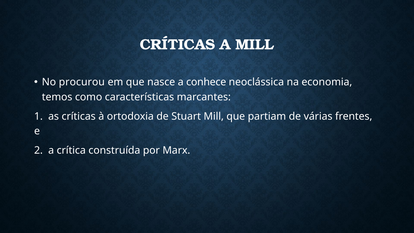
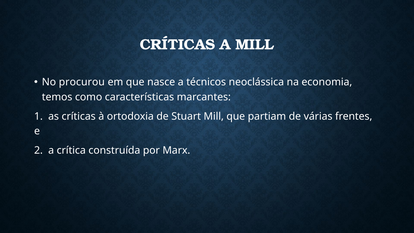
conhece: conhece -> técnicos
